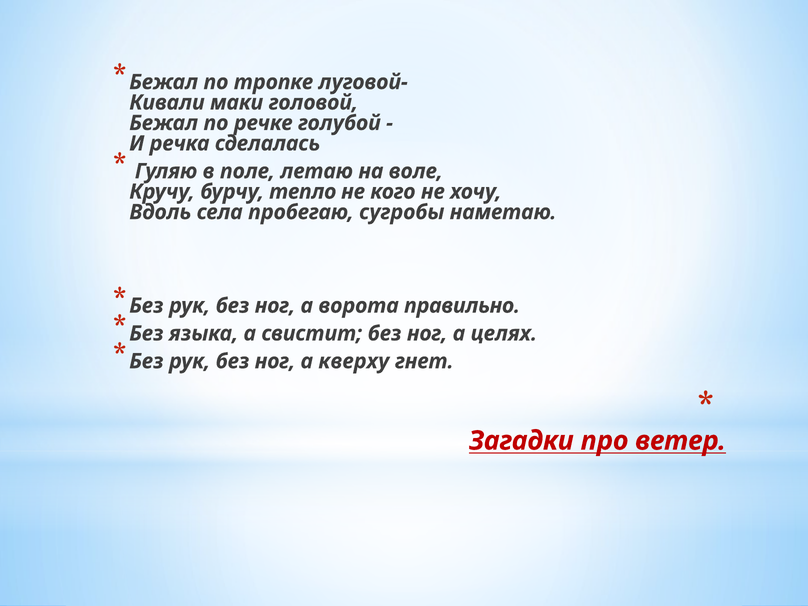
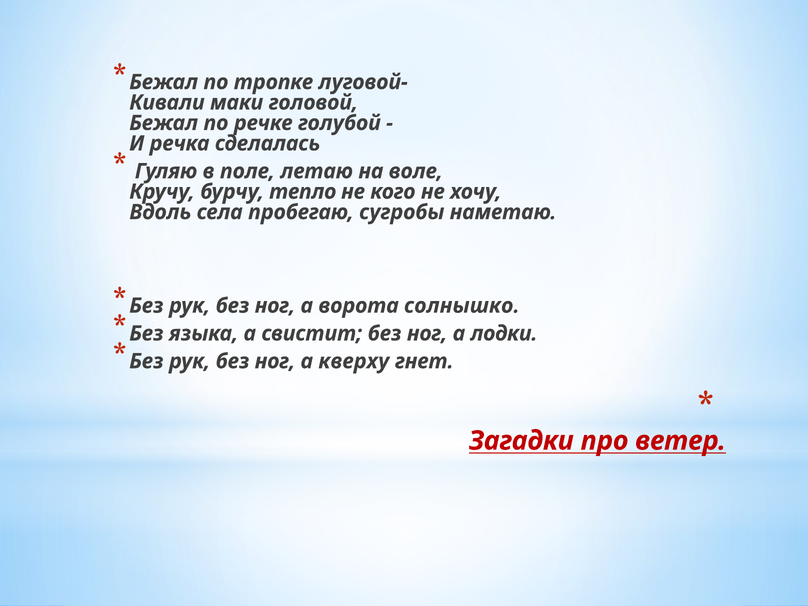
правильно: правильно -> солнышко
целях: целях -> лодки
